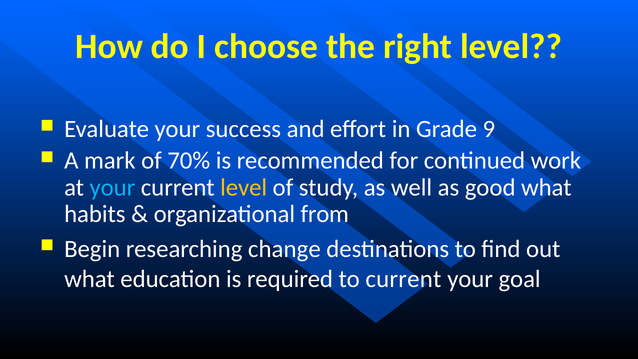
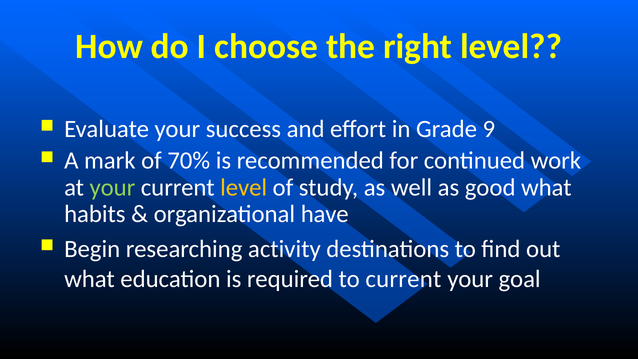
your at (112, 187) colour: light blue -> light green
from: from -> have
change: change -> activity
